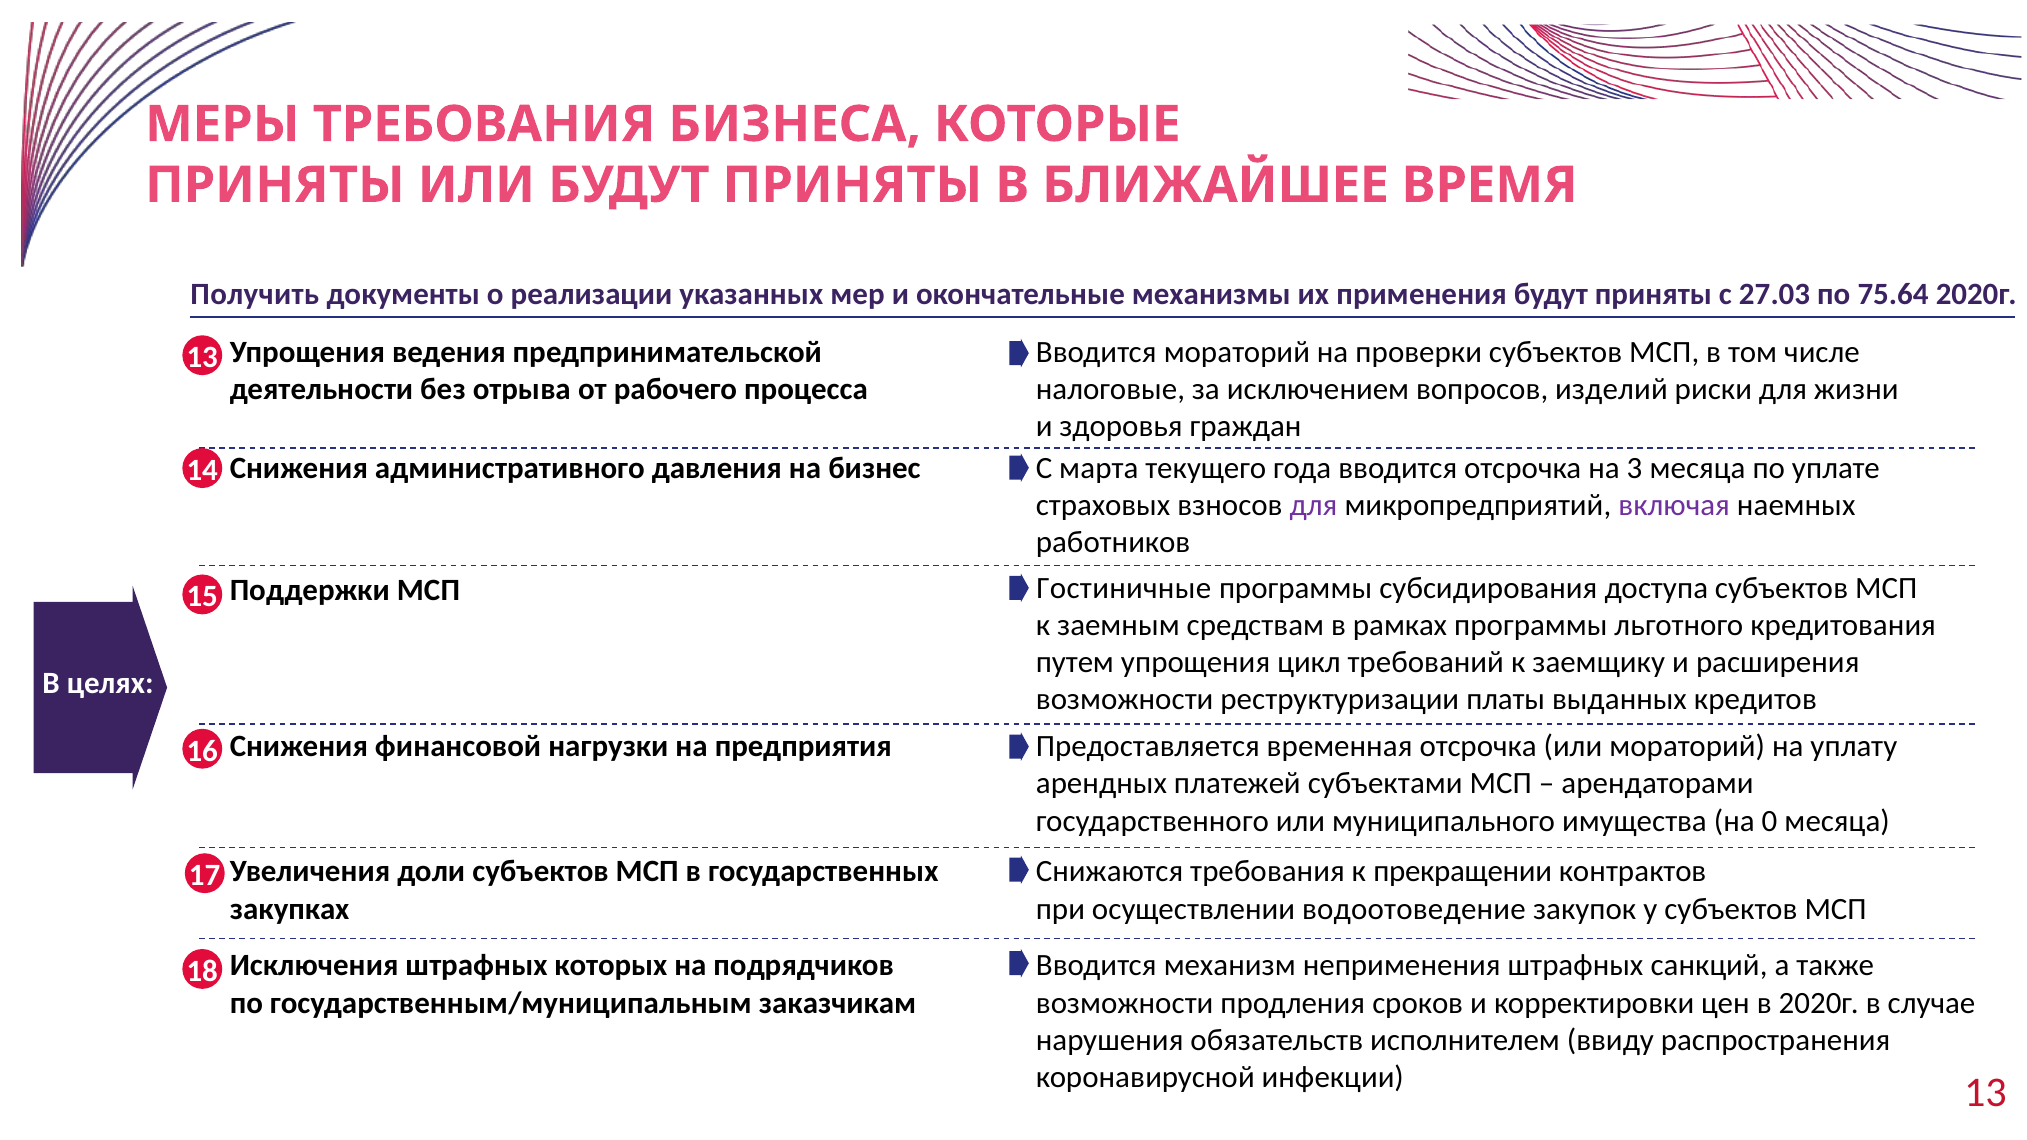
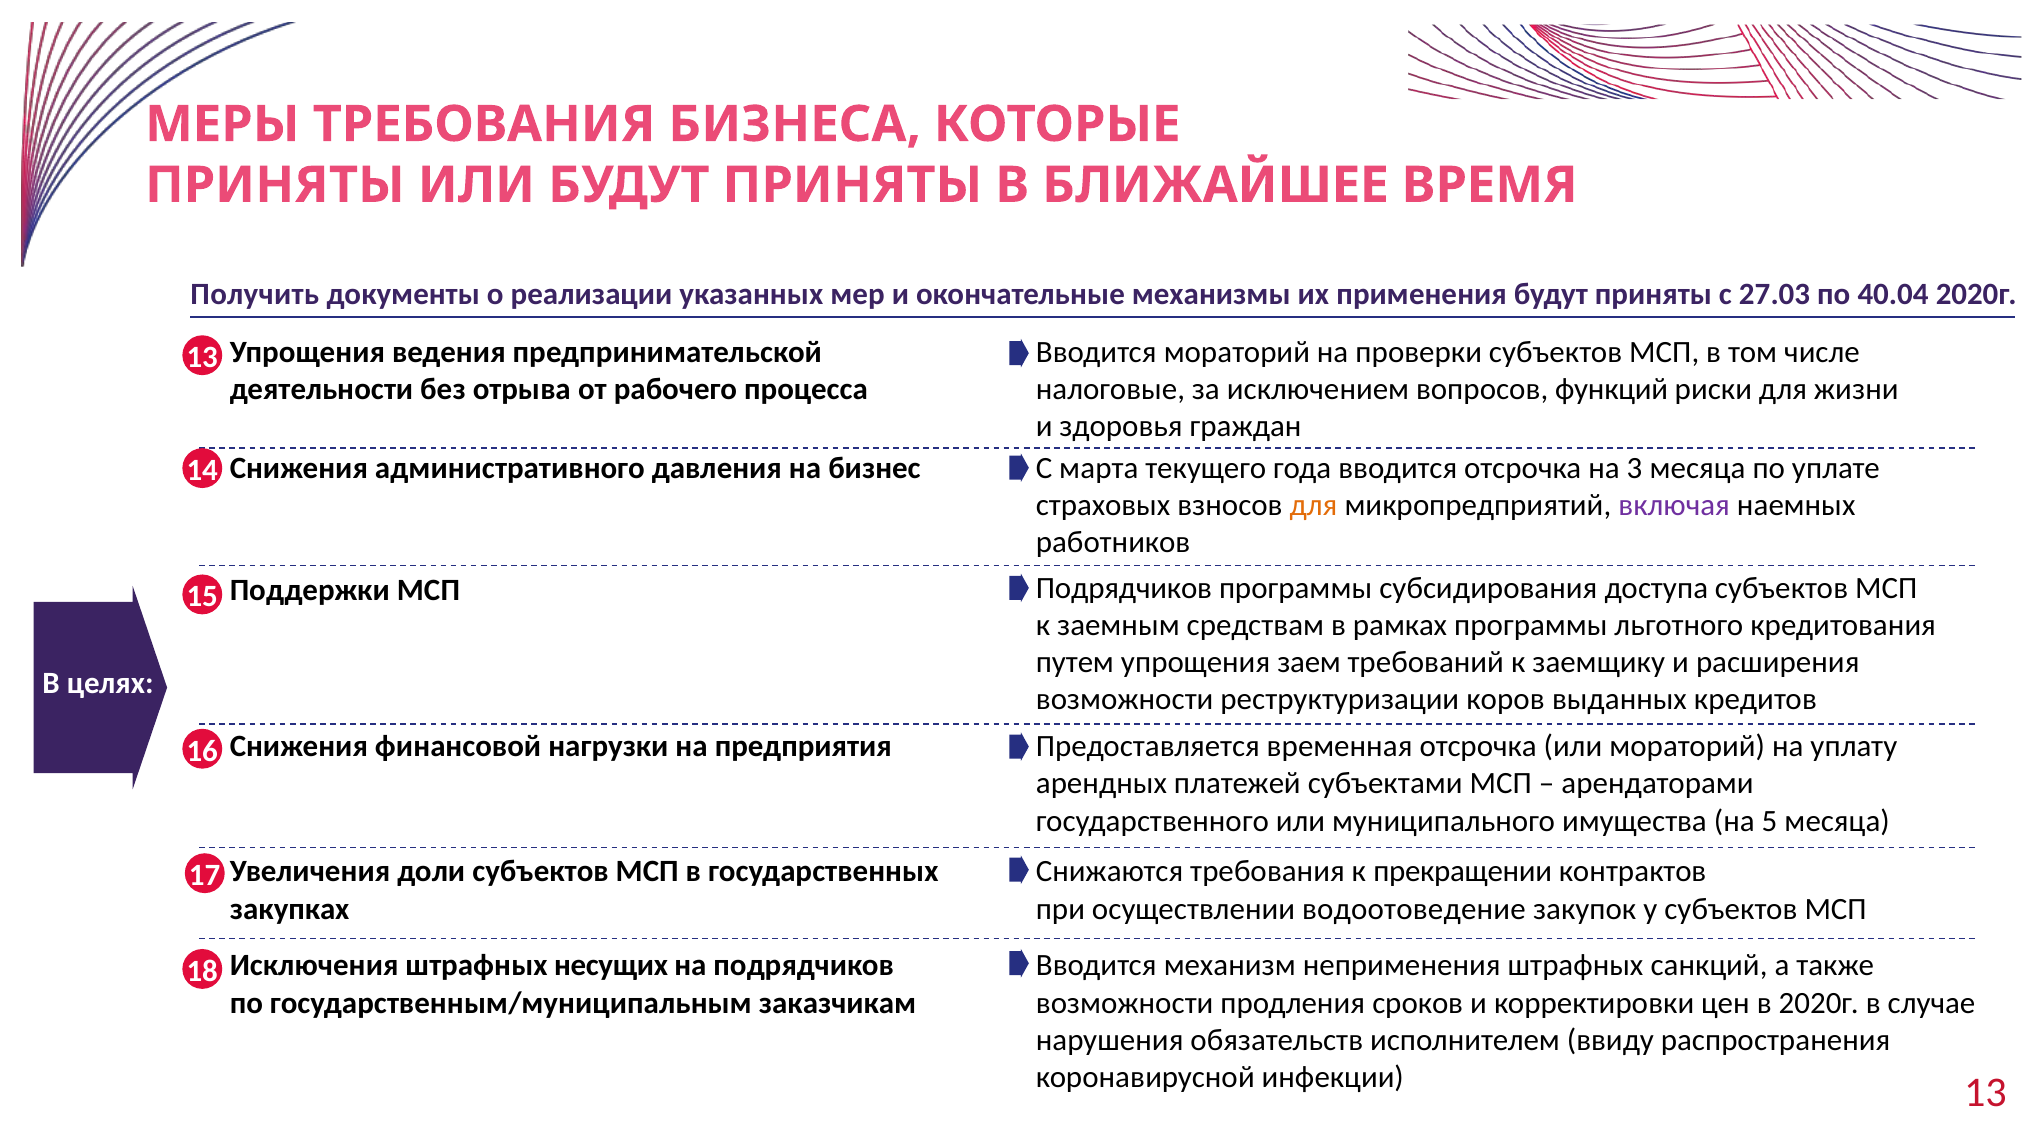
75.64: 75.64 -> 40.04
изделий: изделий -> функций
для at (1313, 506) colour: purple -> orange
МСП Гостиничные: Гостиничные -> Подрядчиков
цикл: цикл -> заем
платы: платы -> коров
0: 0 -> 5
которых: которых -> несущих
